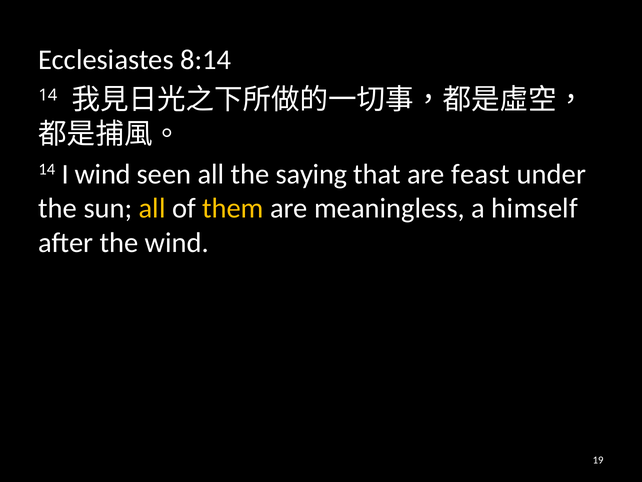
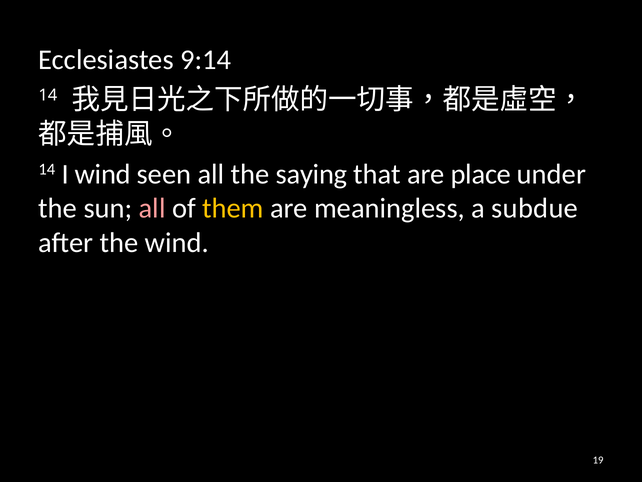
8:14: 8:14 -> 9:14
feast: feast -> place
all at (152, 208) colour: yellow -> pink
himself: himself -> subdue
